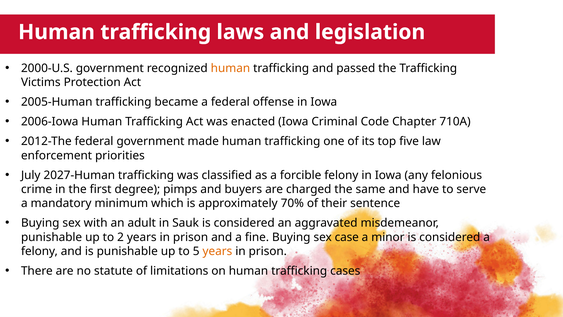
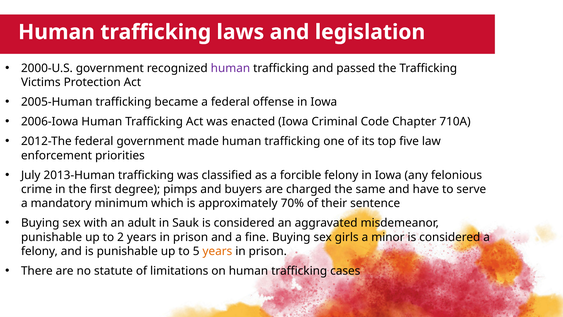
human at (230, 68) colour: orange -> purple
2027-Human: 2027-Human -> 2013-Human
case: case -> girls
